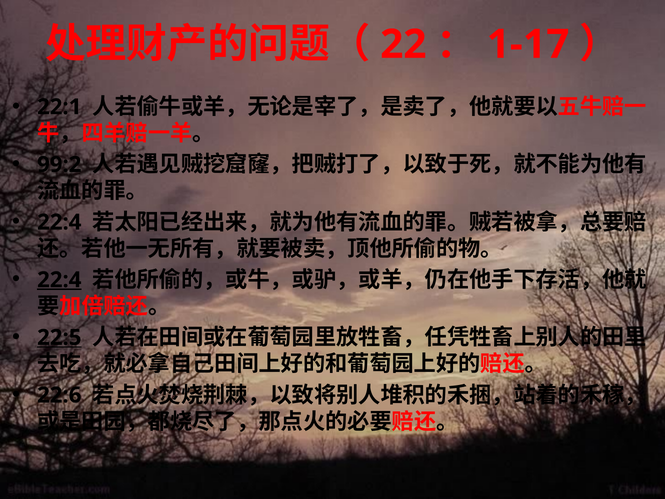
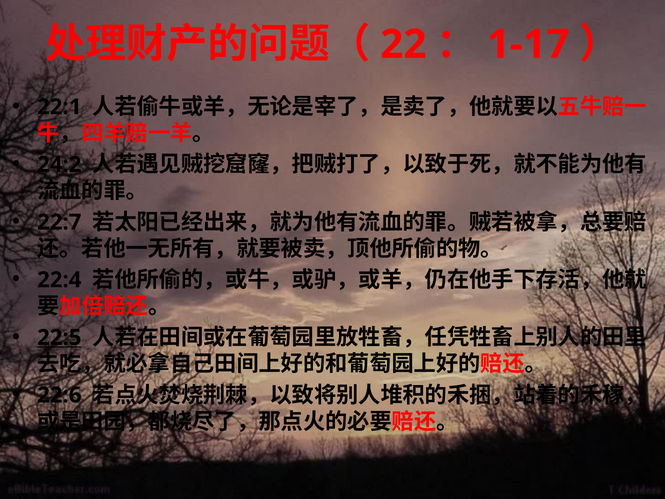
99:2: 99:2 -> 24:2
22:4 at (59, 222): 22:4 -> 22:7
22:4 at (59, 280) underline: present -> none
